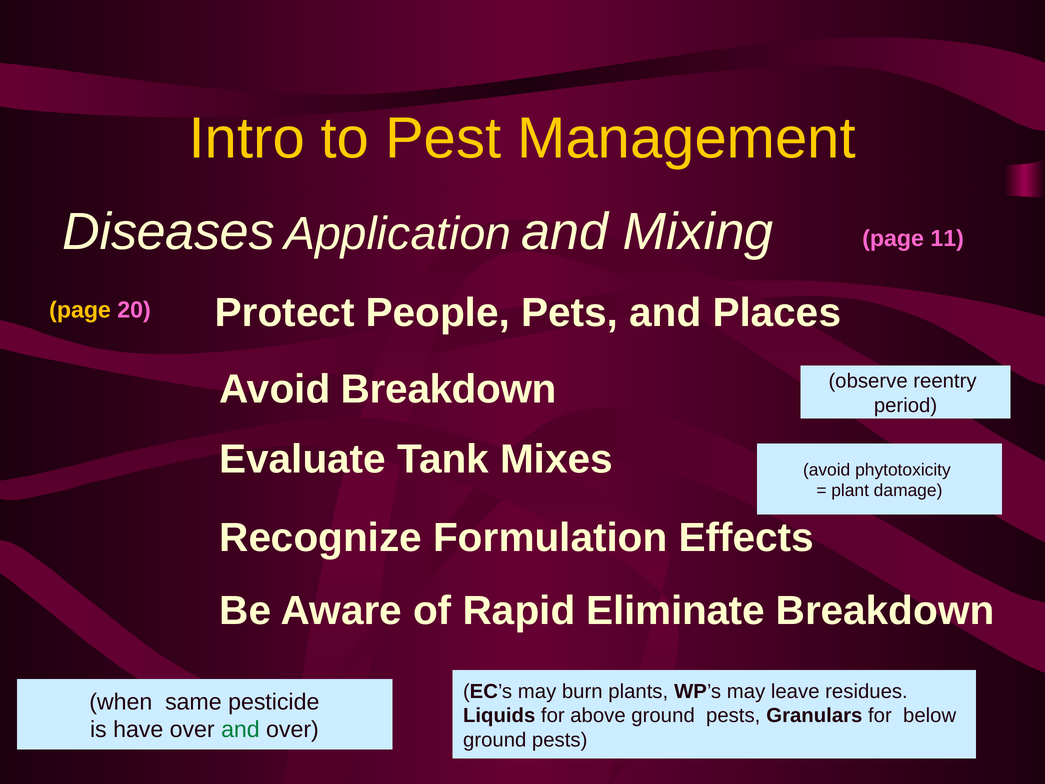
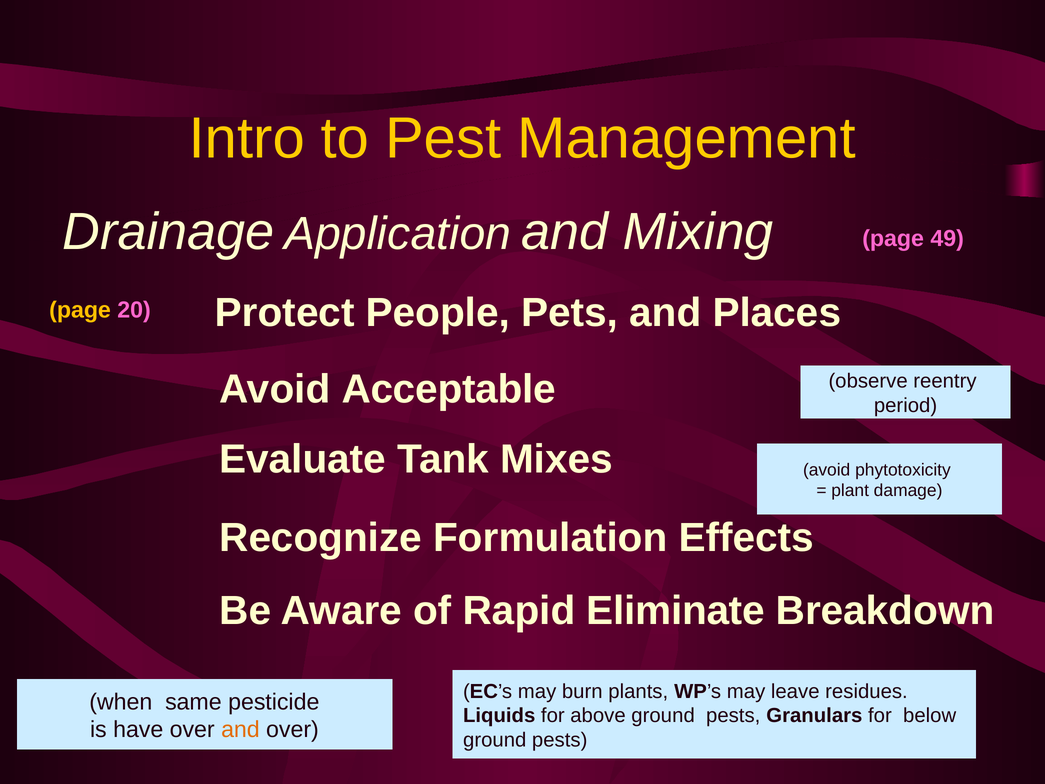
Diseases: Diseases -> Drainage
11: 11 -> 49
Avoid Breakdown: Breakdown -> Acceptable
and at (240, 730) colour: green -> orange
